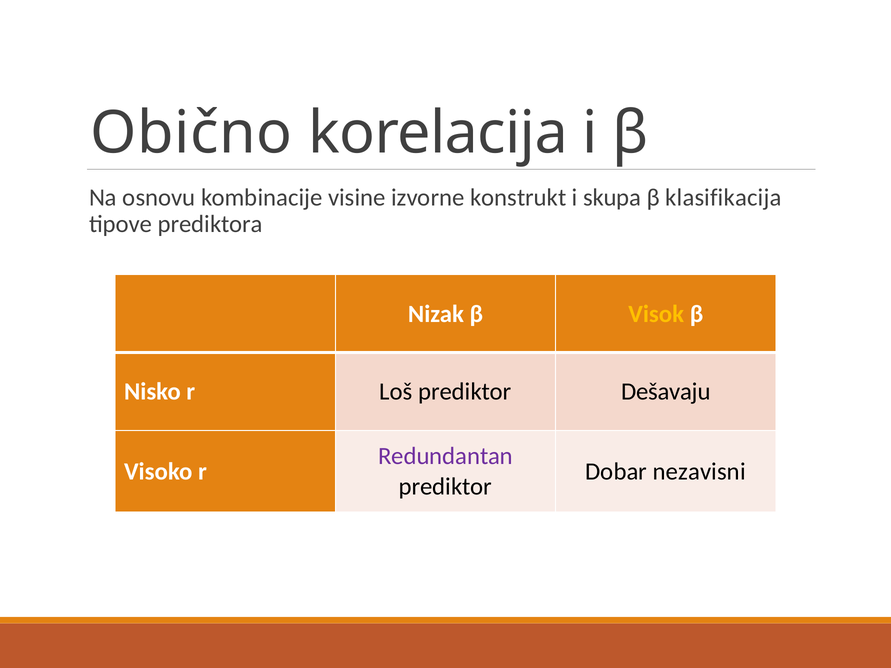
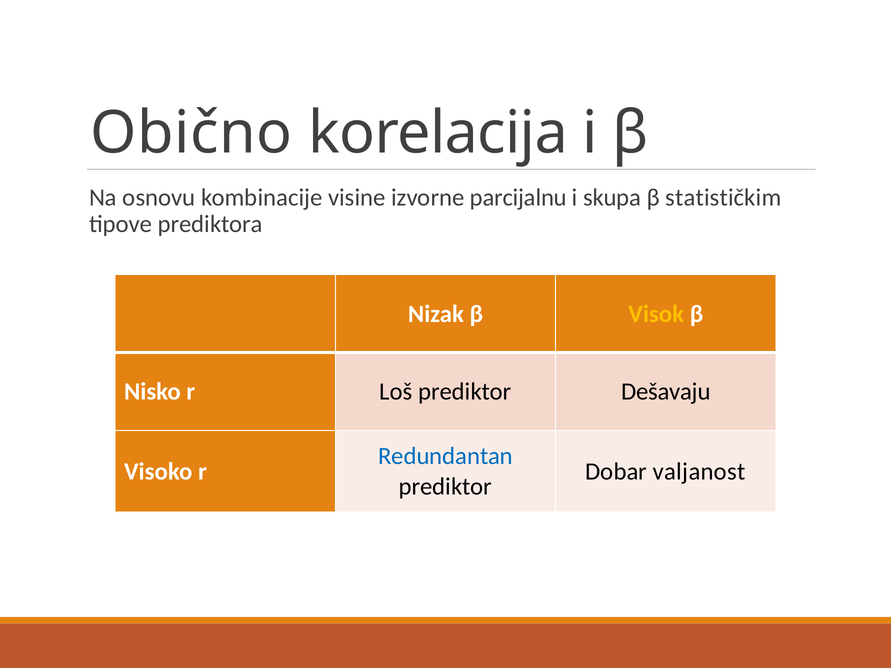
konstrukt: konstrukt -> parcijalnu
klasifikacija: klasifikacija -> statističkim
Redundantan colour: purple -> blue
nezavisni: nezavisni -> valjanost
